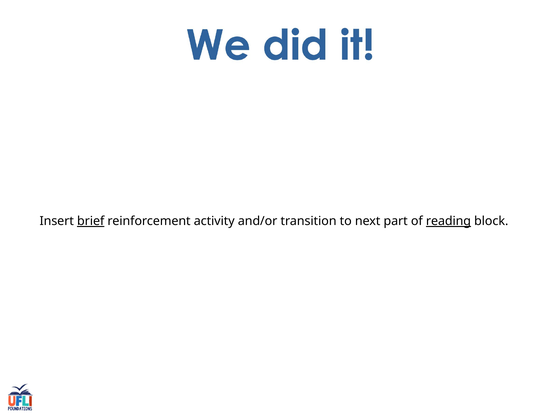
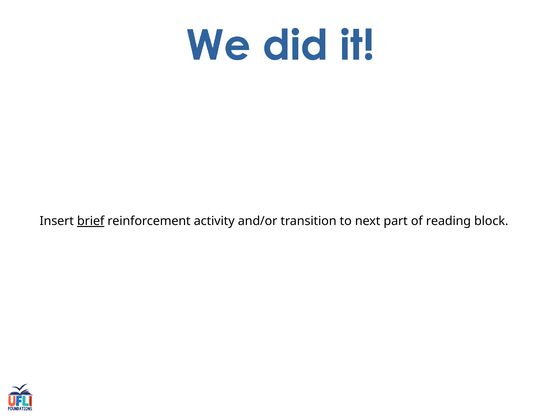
reading underline: present -> none
